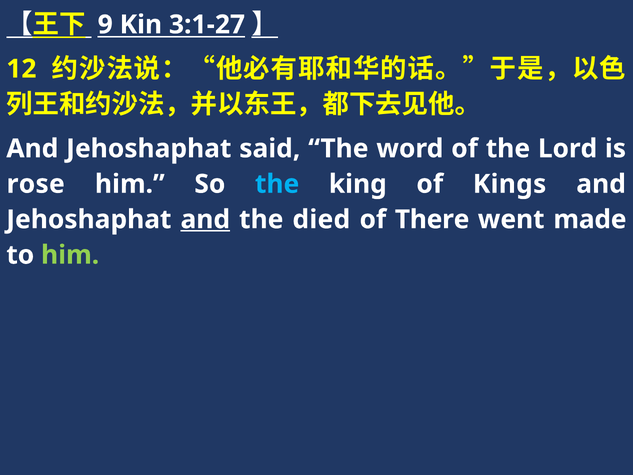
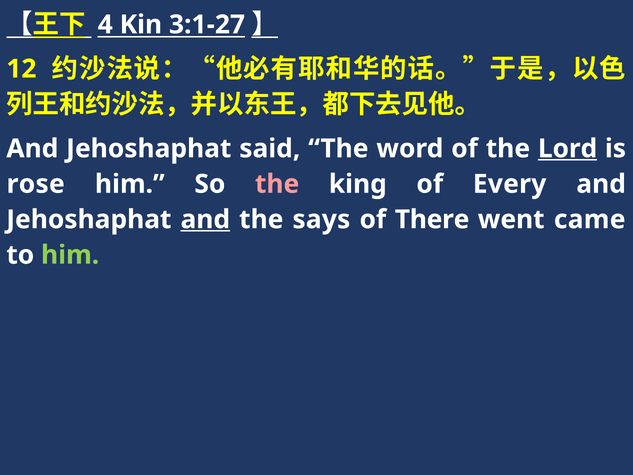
9: 9 -> 4
Lord underline: none -> present
the at (277, 184) colour: light blue -> pink
Kings: Kings -> Every
died: died -> says
made: made -> came
